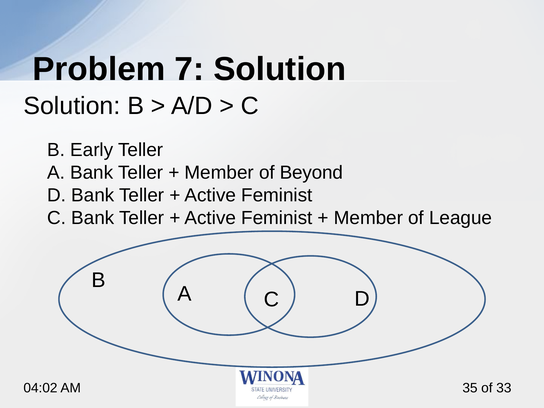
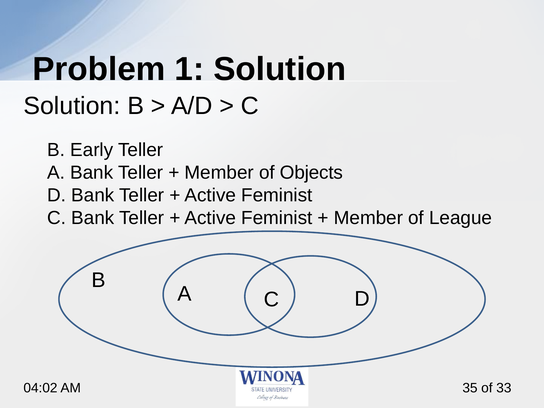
7: 7 -> 1
Beyond: Beyond -> Objects
